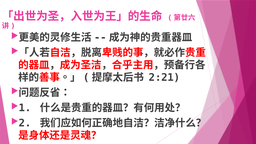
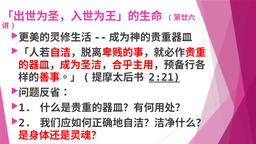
2:21 underline: none -> present
